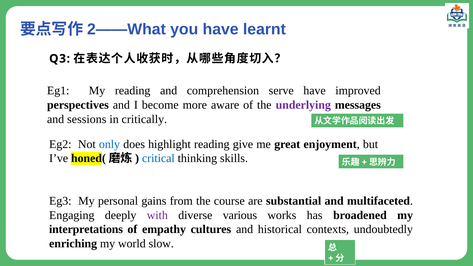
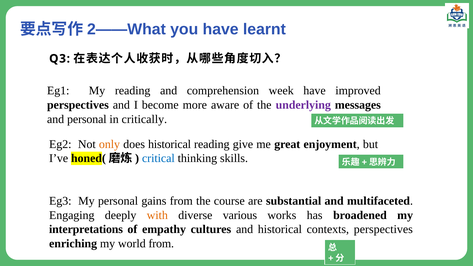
serve: serve -> week
and sessions: sessions -> personal
only colour: blue -> orange
does highlight: highlight -> historical
with colour: purple -> orange
contexts undoubtedly: undoubtedly -> perspectives
world slow: slow -> from
